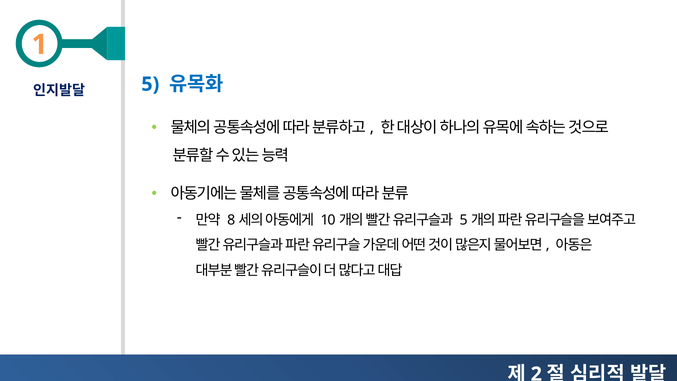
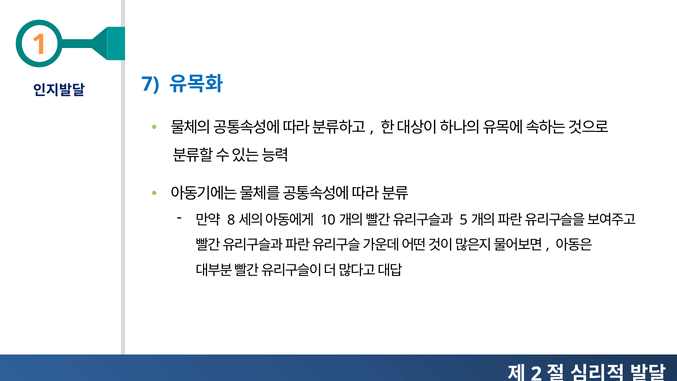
5 at (150, 84): 5 -> 7
